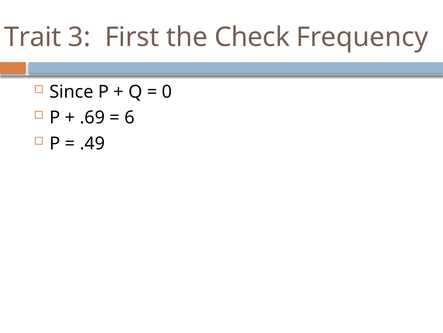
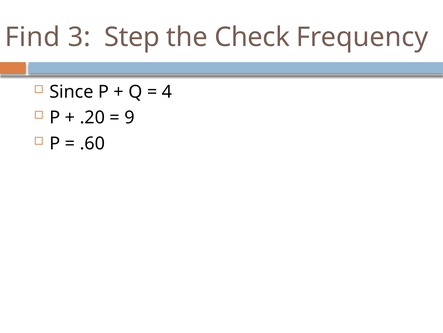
Trait: Trait -> Find
First: First -> Step
0: 0 -> 4
.69: .69 -> .20
6: 6 -> 9
.49: .49 -> .60
